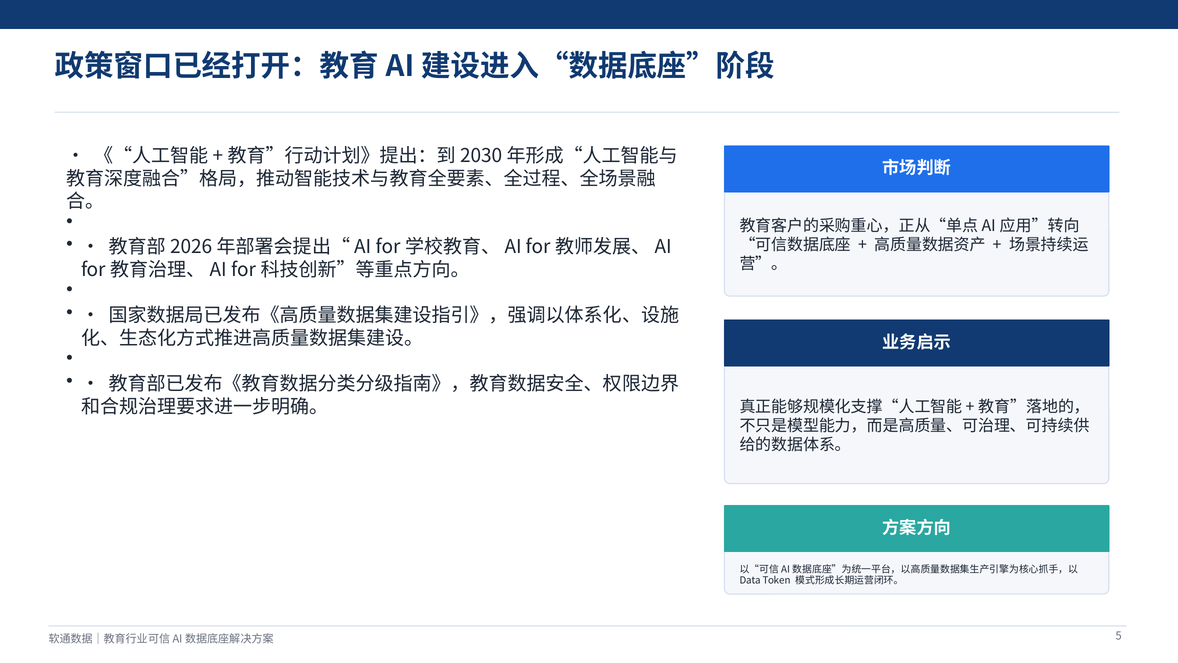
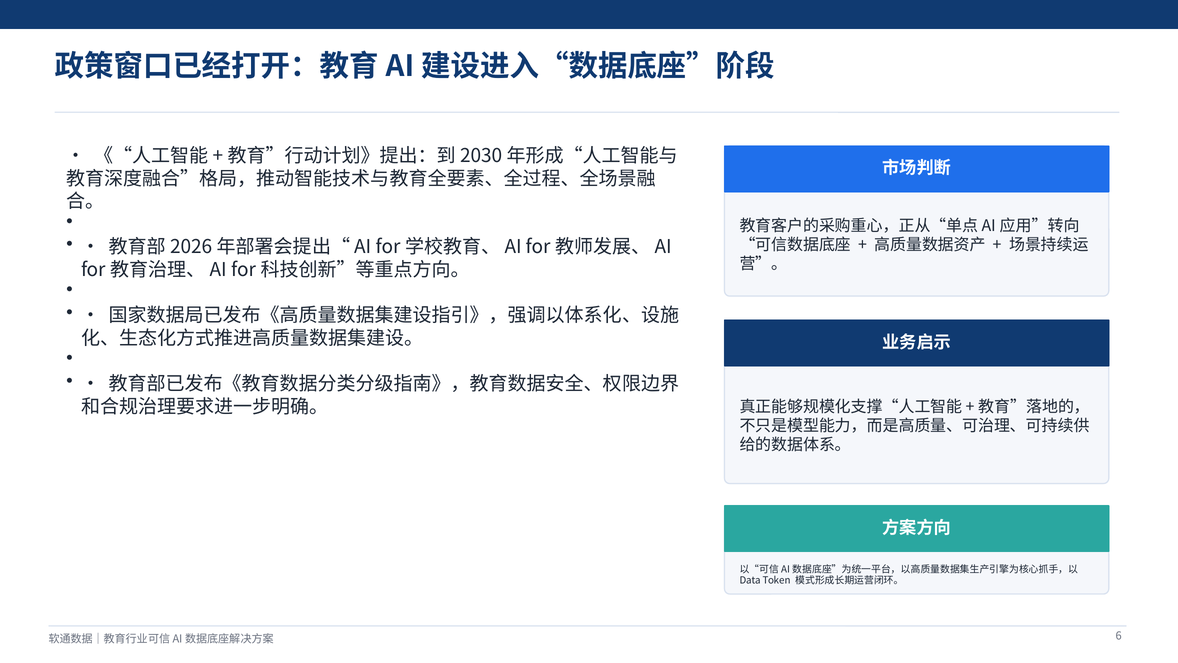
5: 5 -> 6
